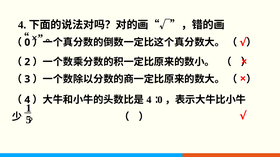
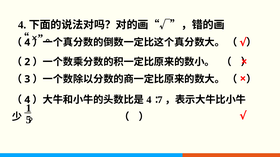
0 at (27, 43): 0 -> 4
0 at (160, 100): 0 -> 7
